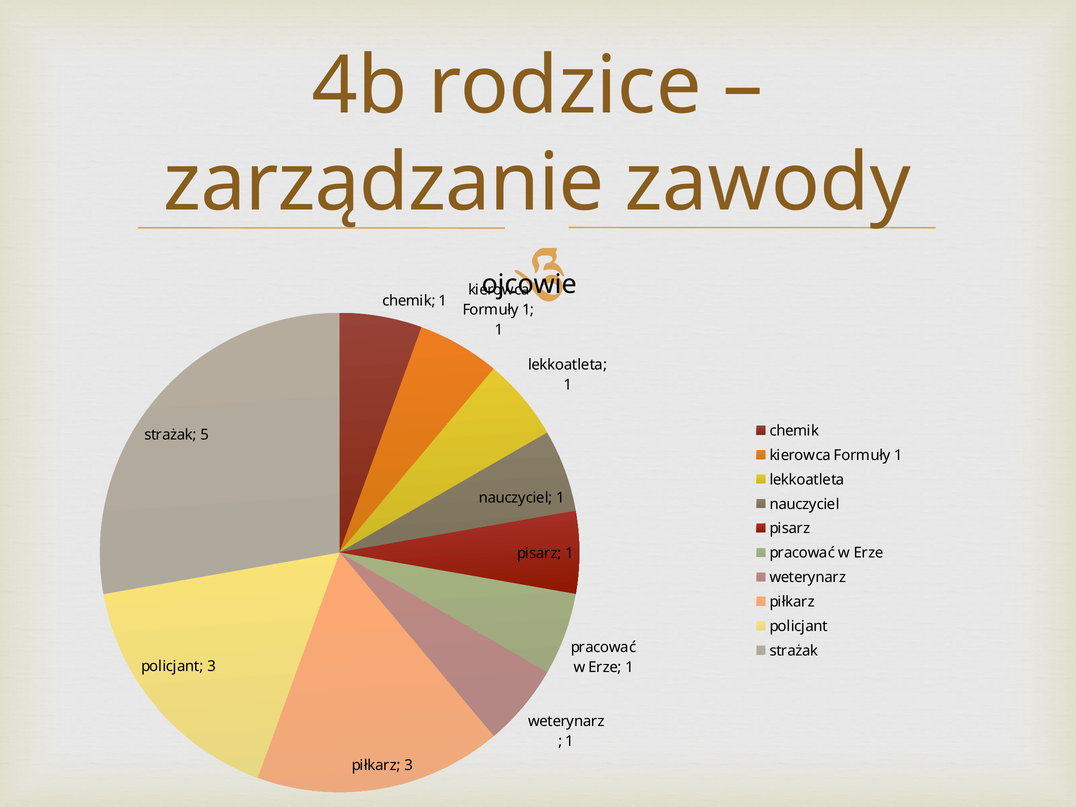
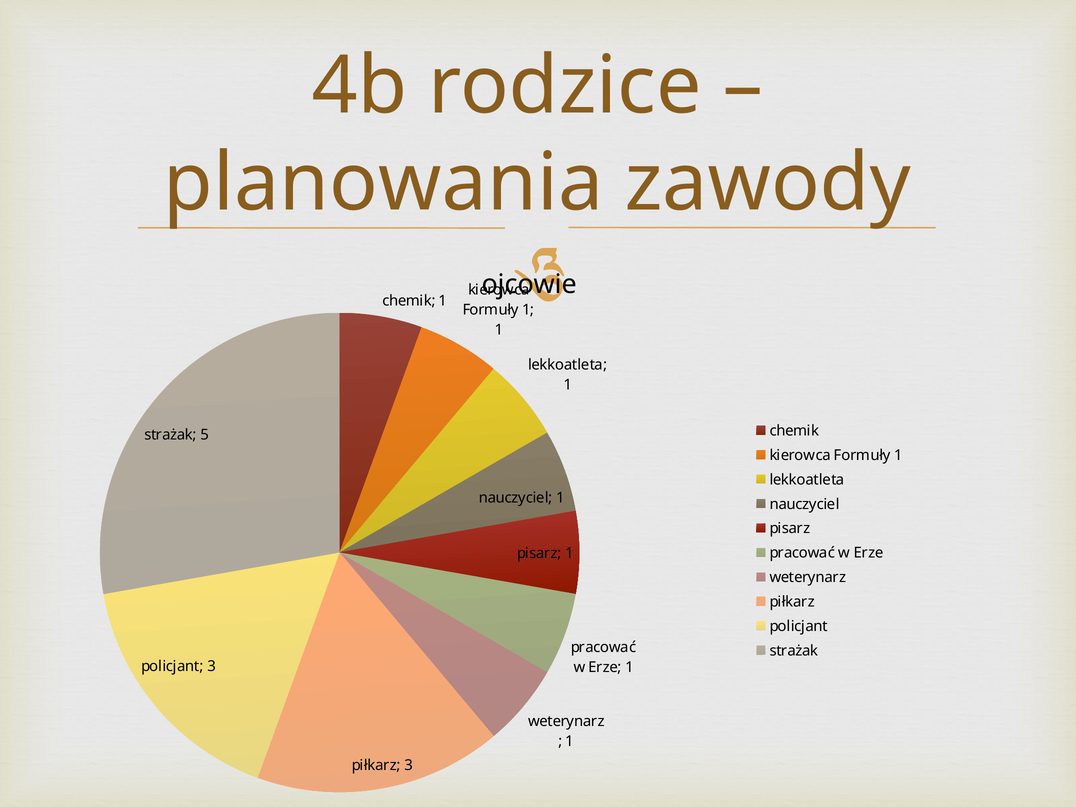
zarządzanie: zarządzanie -> planowania
